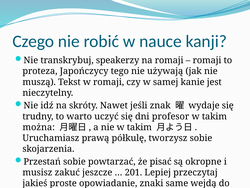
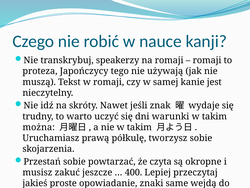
profesor: profesor -> warunki
pisać: pisać -> czyta
201: 201 -> 400
